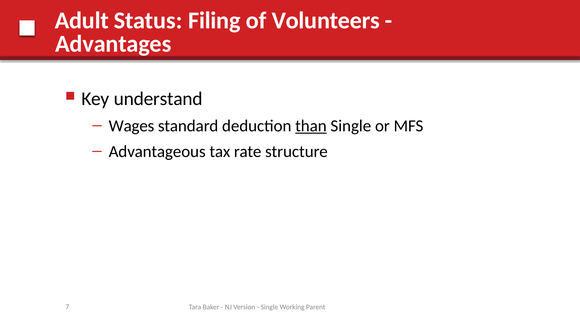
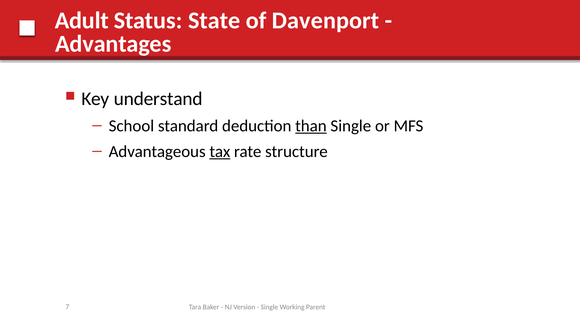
Filing: Filing -> State
Volunteers: Volunteers -> Davenport
Wages: Wages -> School
tax underline: none -> present
